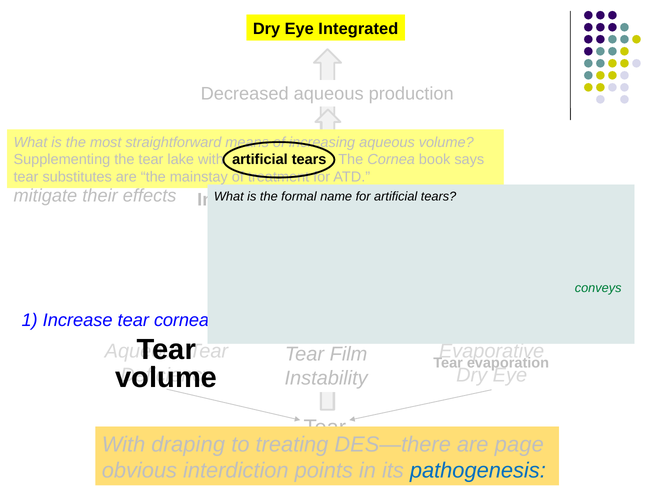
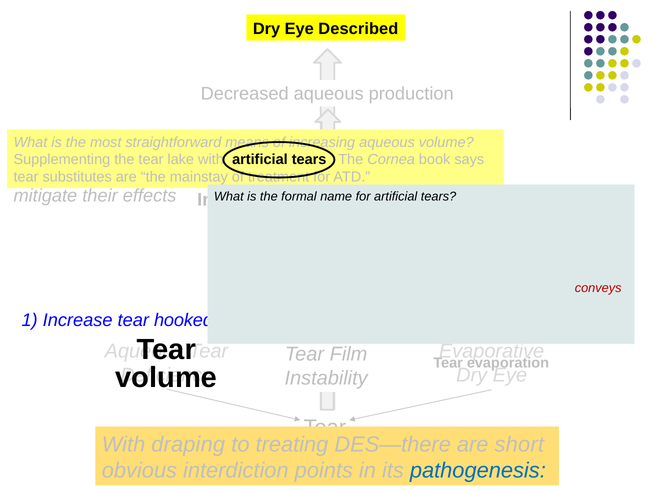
Integrated: Integrated -> Described
conveys colour: green -> red
corneal: corneal -> hooked
page: page -> short
